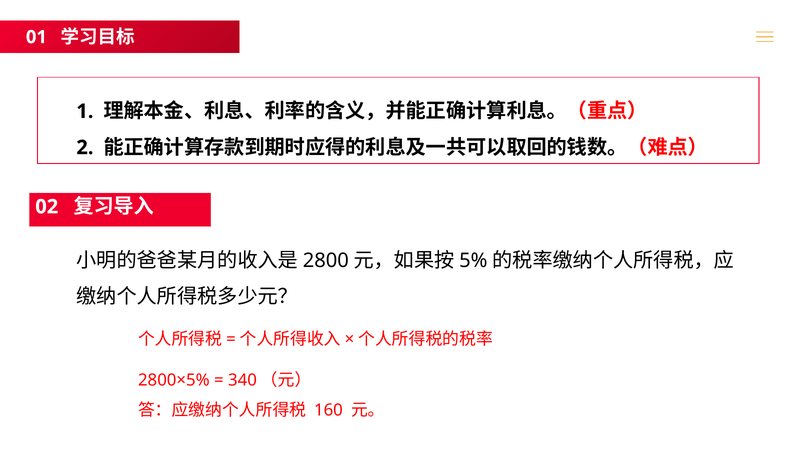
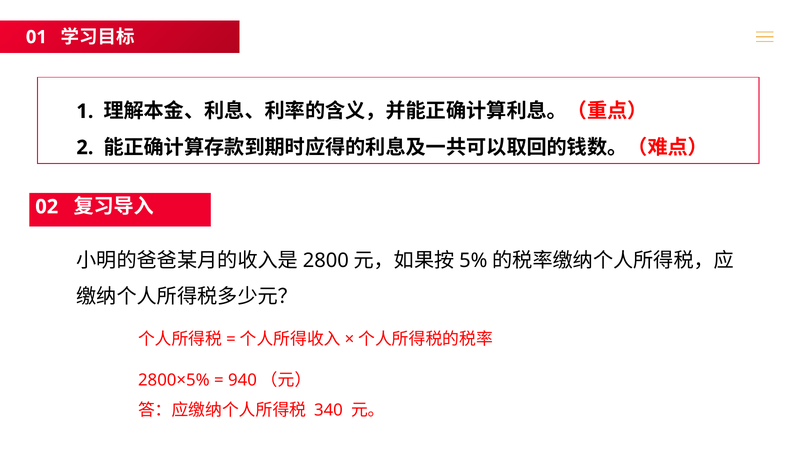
340: 340 -> 940
160: 160 -> 340
